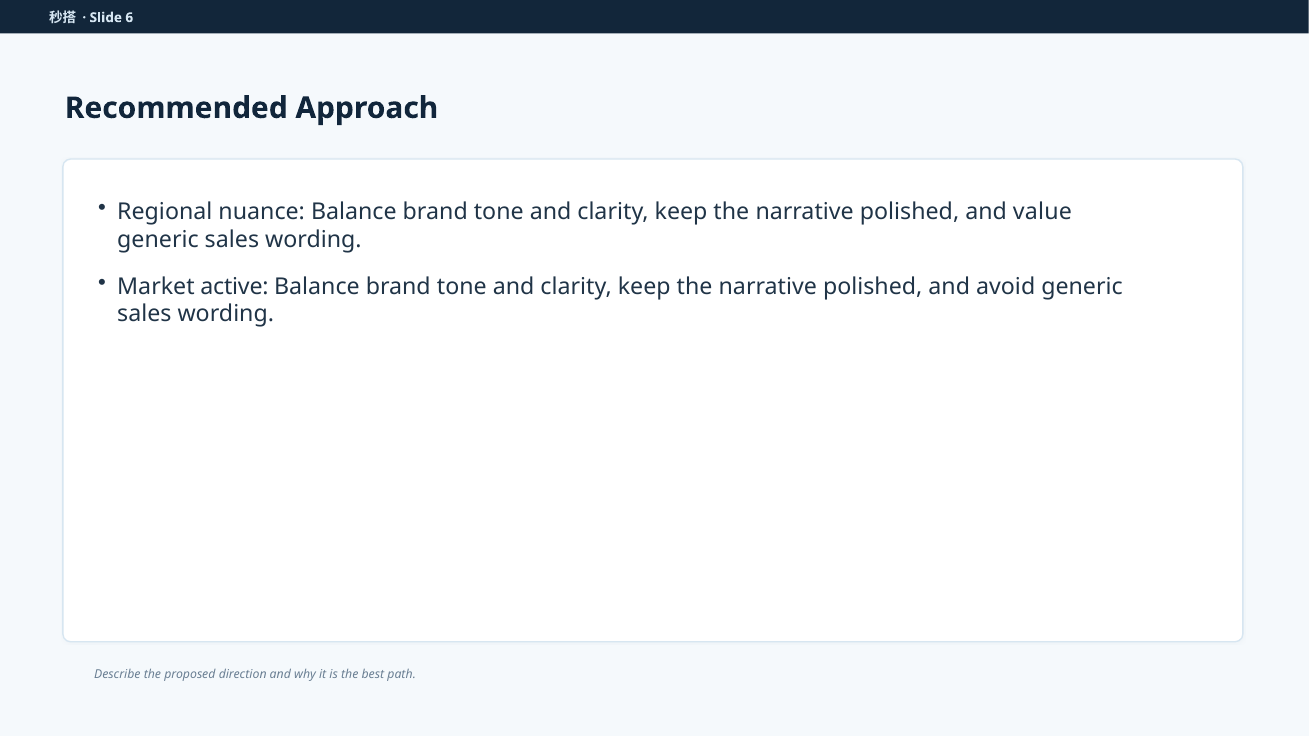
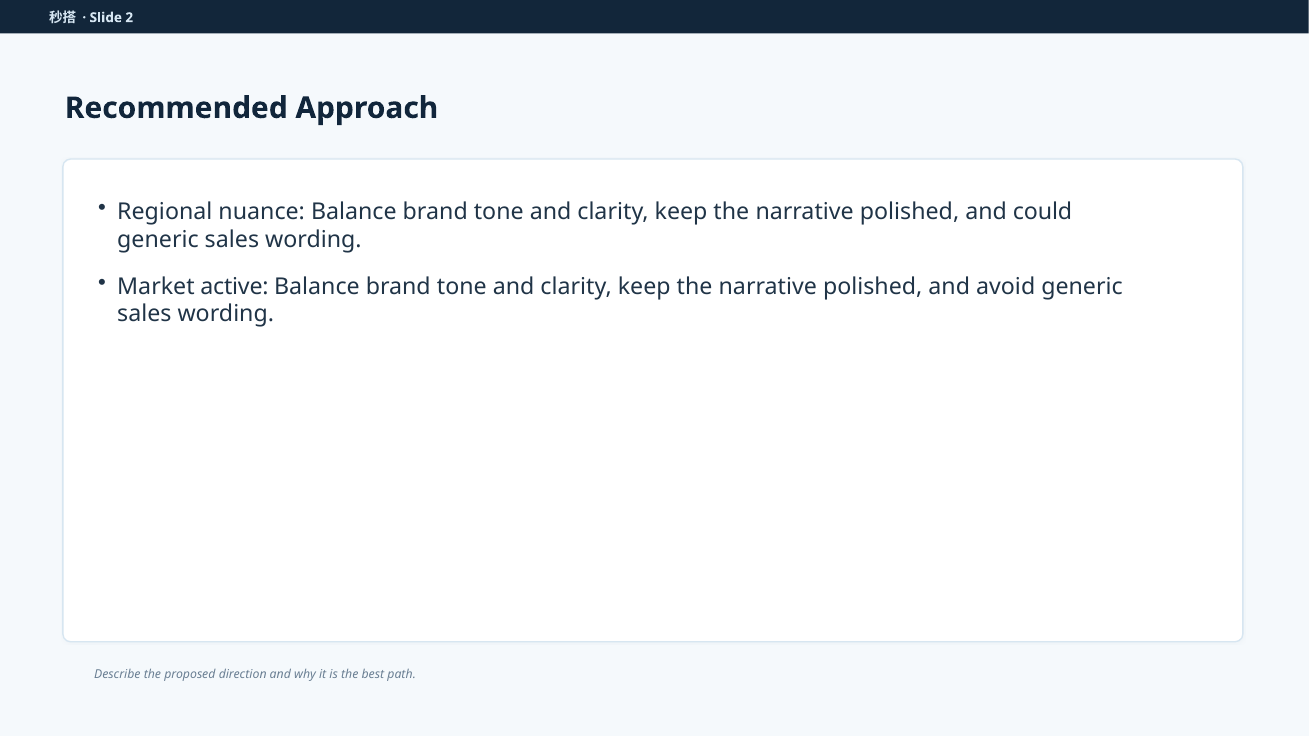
6: 6 -> 2
value: value -> could
